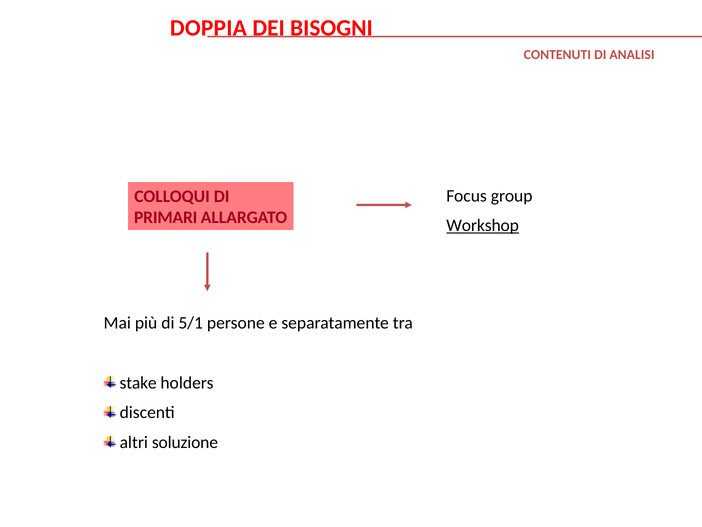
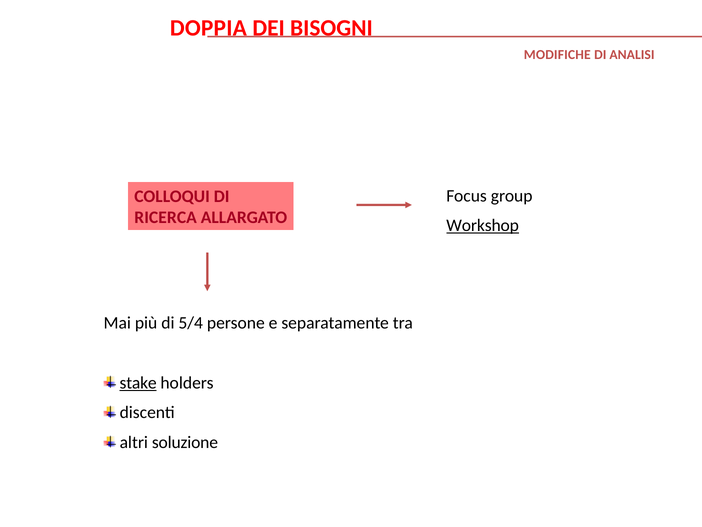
CONTENUTI: CONTENUTI -> MODIFICHE
PRIMARI: PRIMARI -> RICERCA
5/1: 5/1 -> 5/4
stake underline: none -> present
